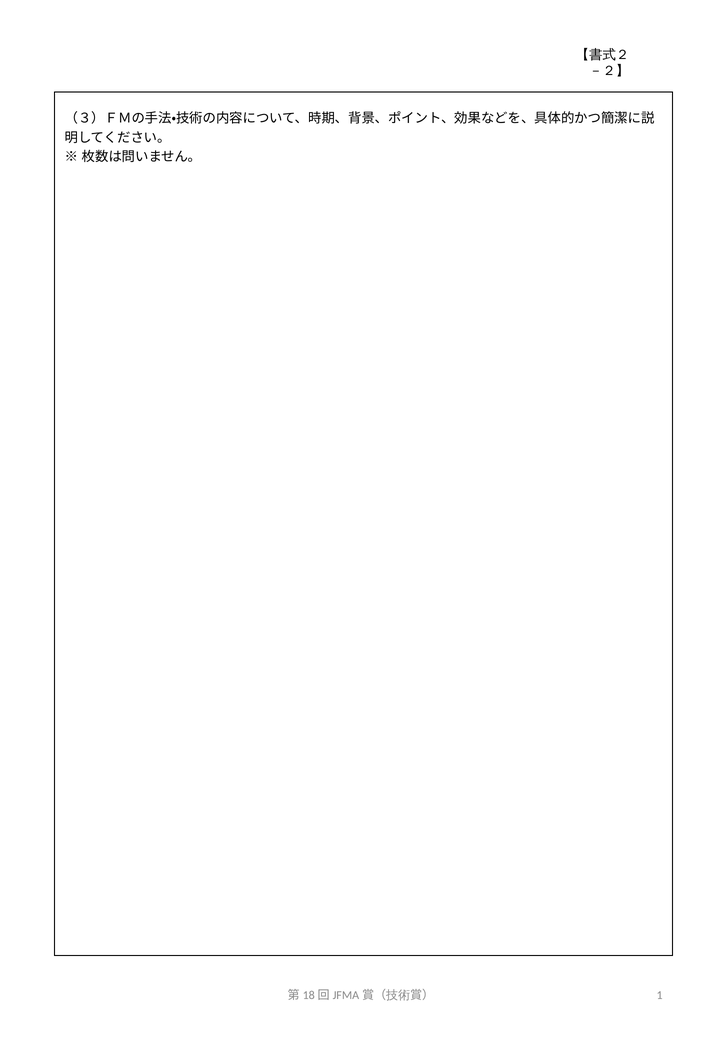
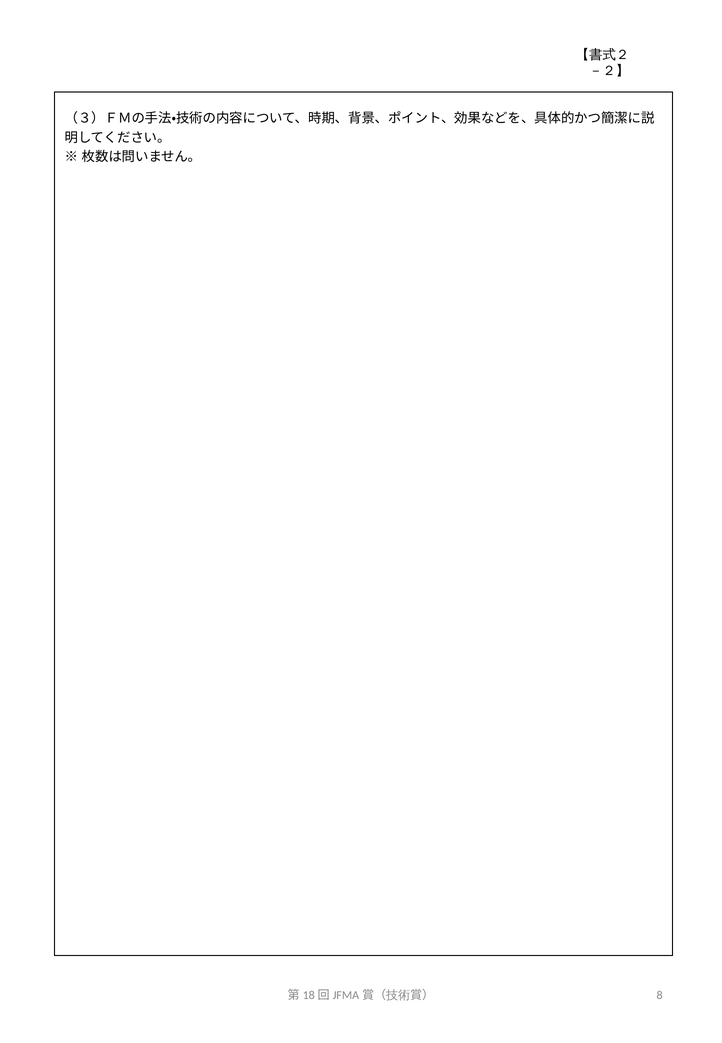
1: 1 -> 8
